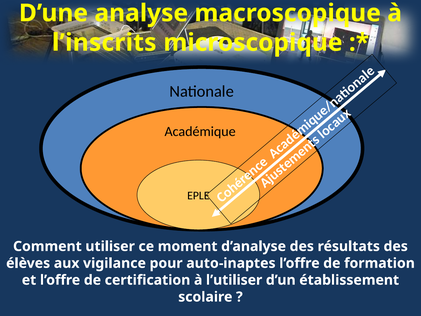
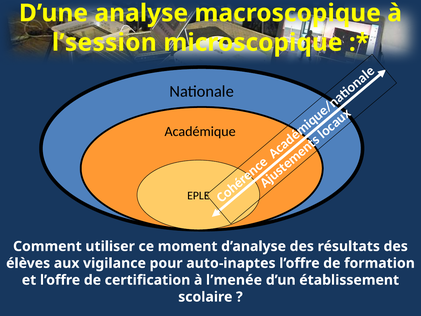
l’inscrits: l’inscrits -> l’session
l’utiliser: l’utiliser -> l’menée
